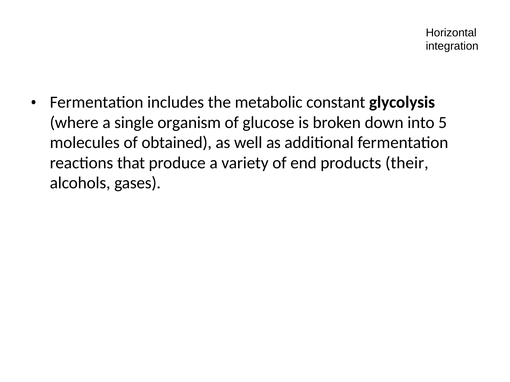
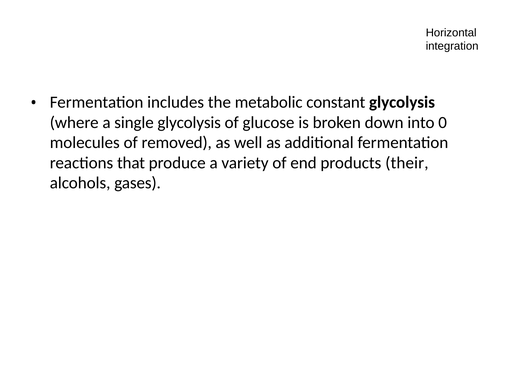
single organism: organism -> glycolysis
5: 5 -> 0
obtained: obtained -> removed
